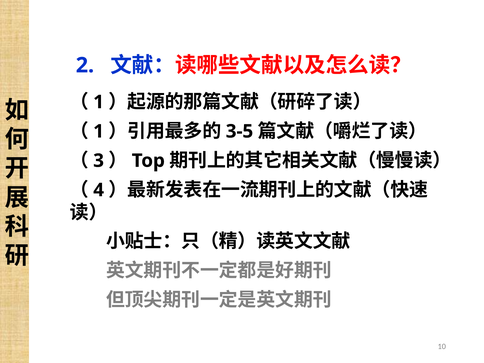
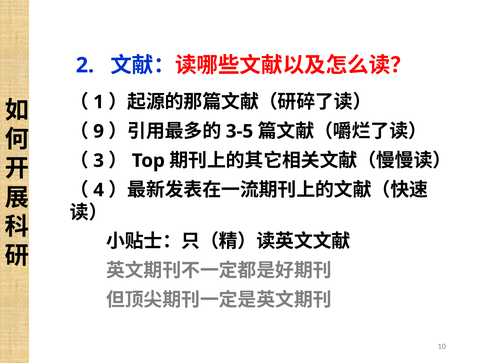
1 at (99, 131): 1 -> 9
